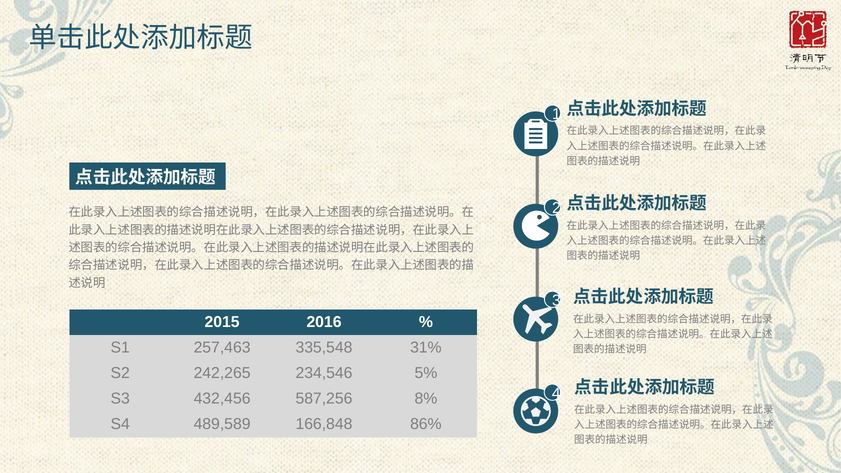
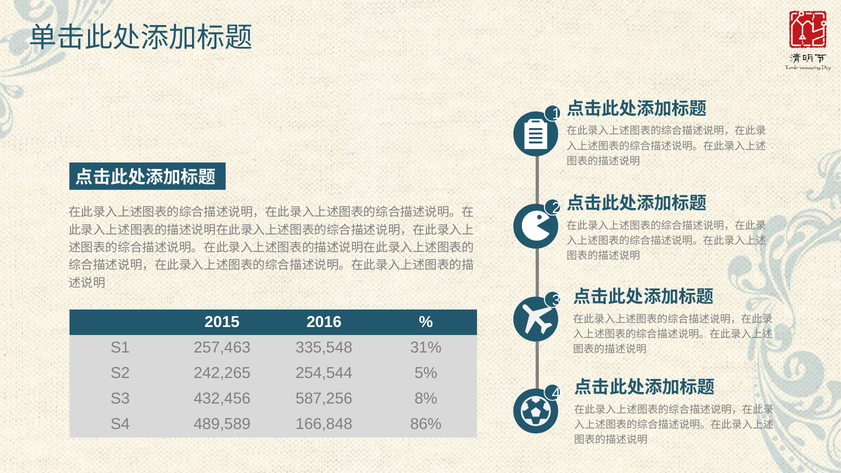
234,546: 234,546 -> 254,544
